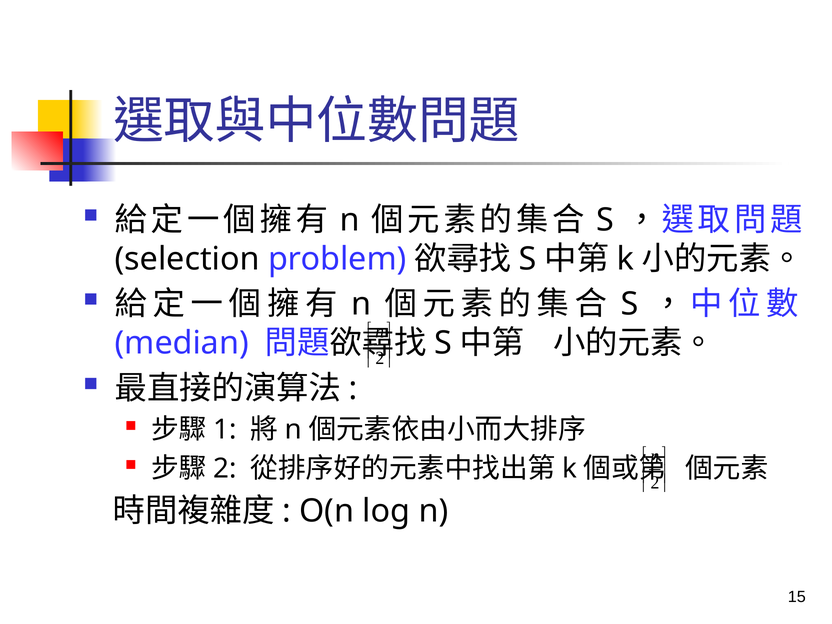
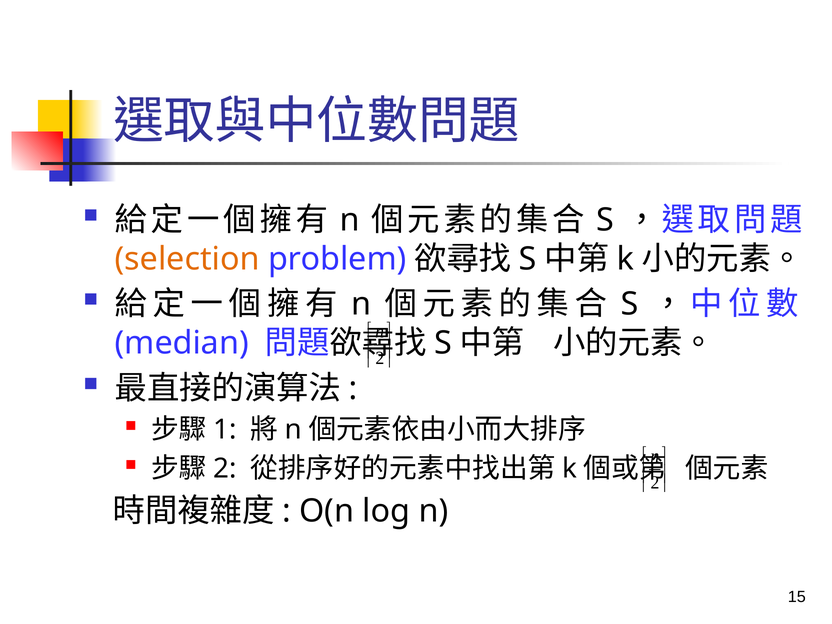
selection colour: black -> orange
